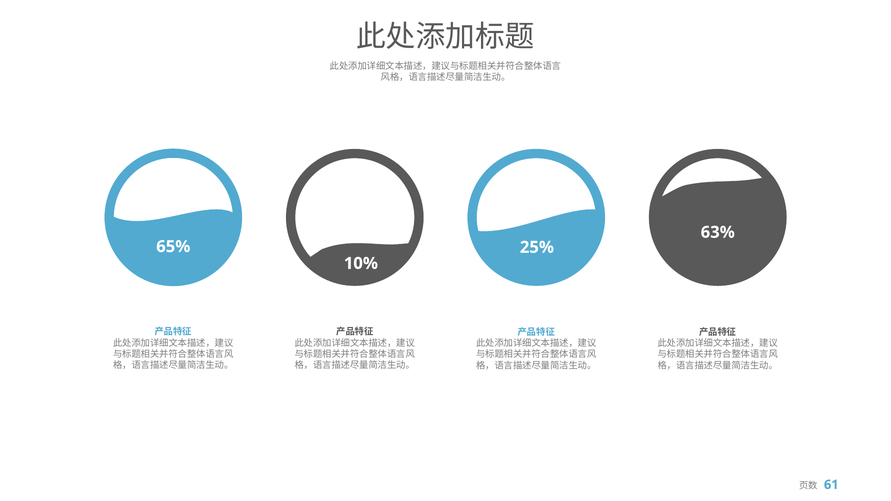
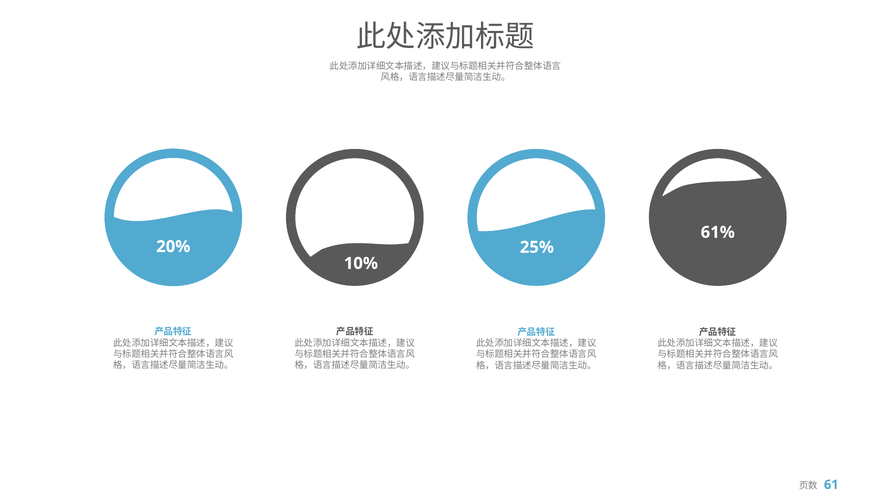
63%: 63% -> 61%
65%: 65% -> 20%
